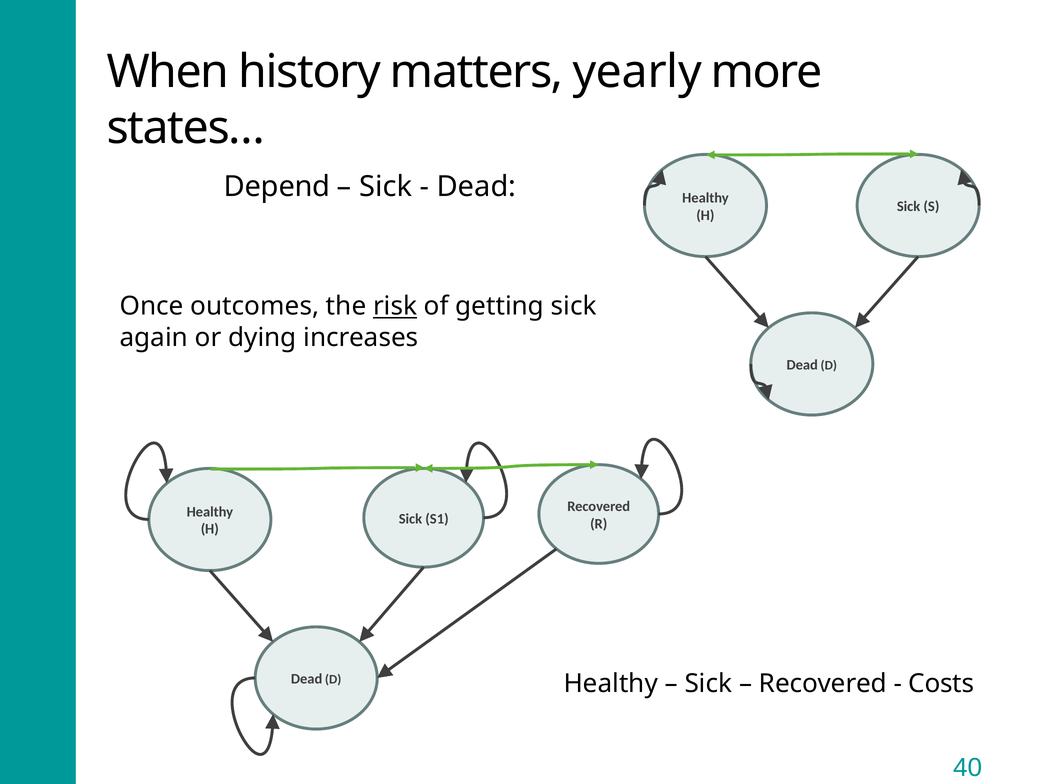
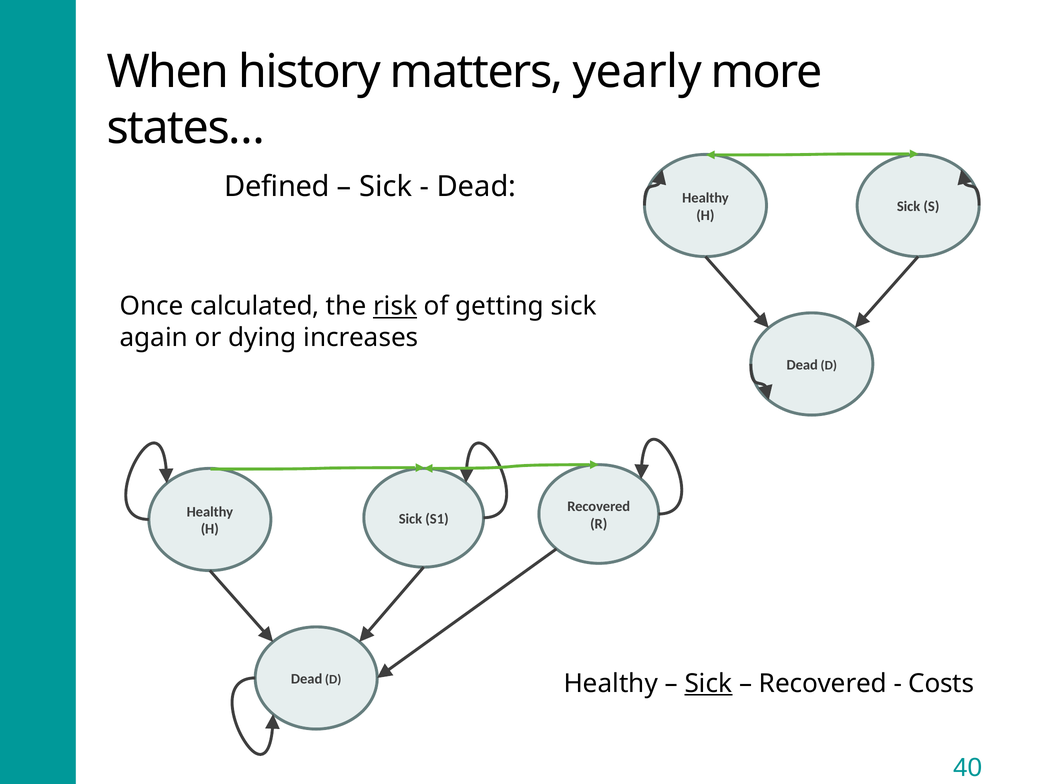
Depend: Depend -> Defined
outcomes: outcomes -> calculated
Sick at (708, 684) underline: none -> present
